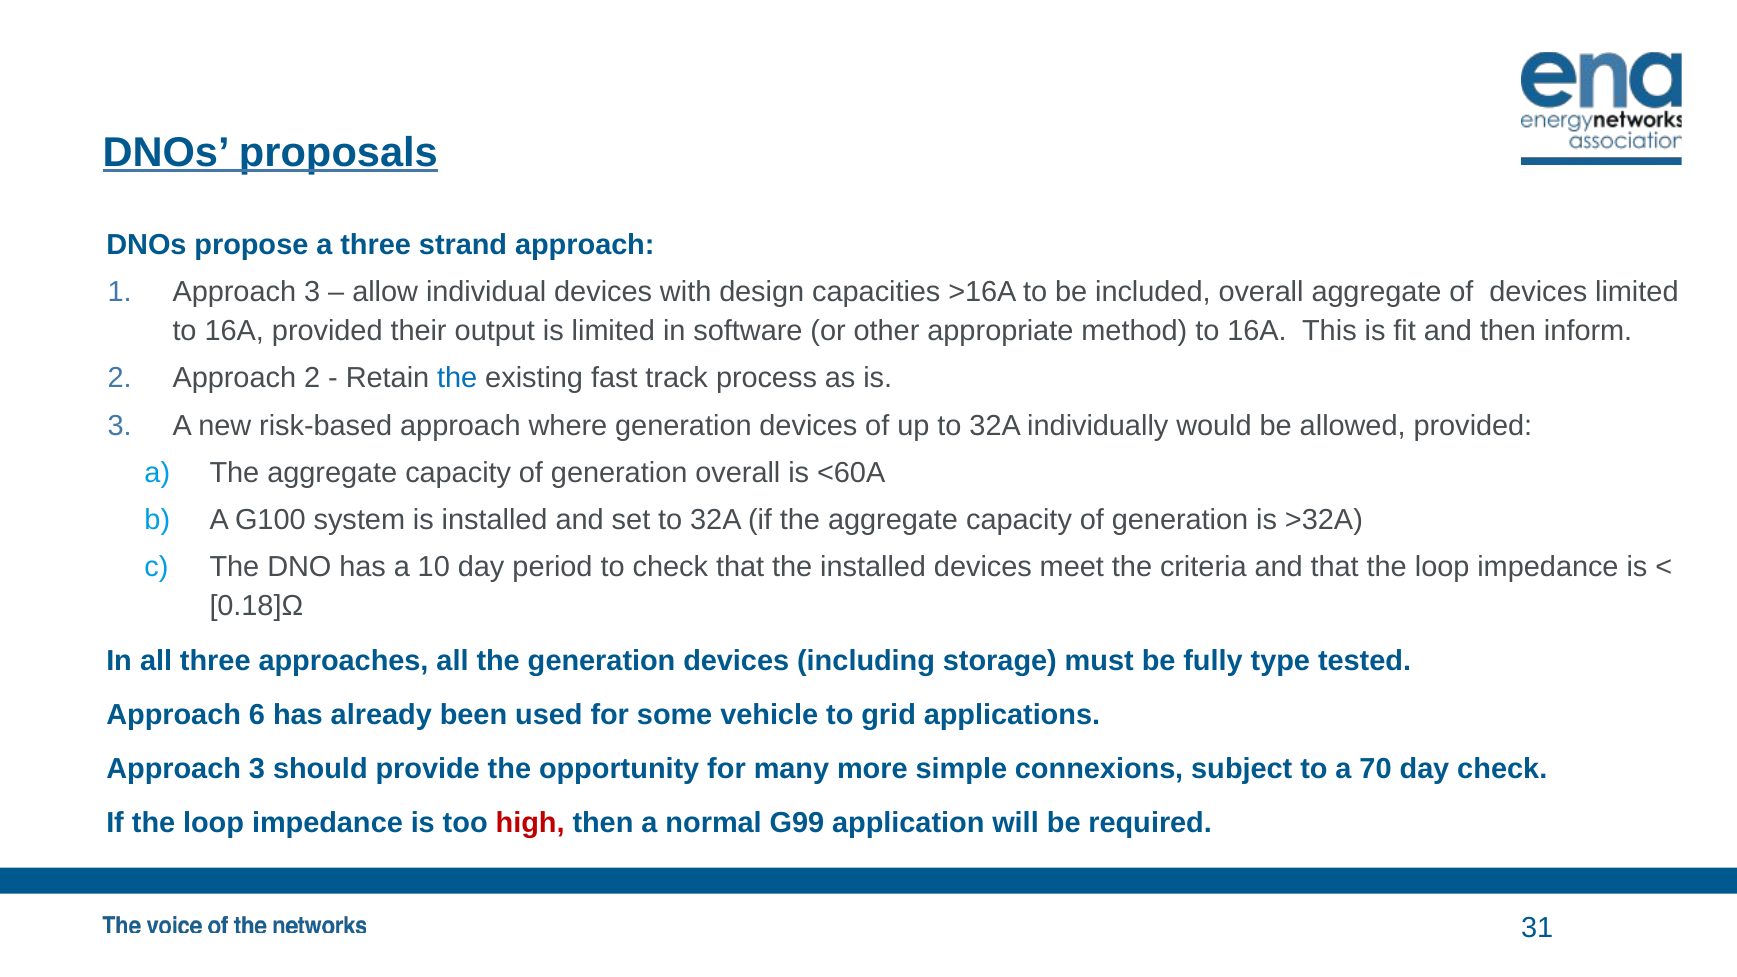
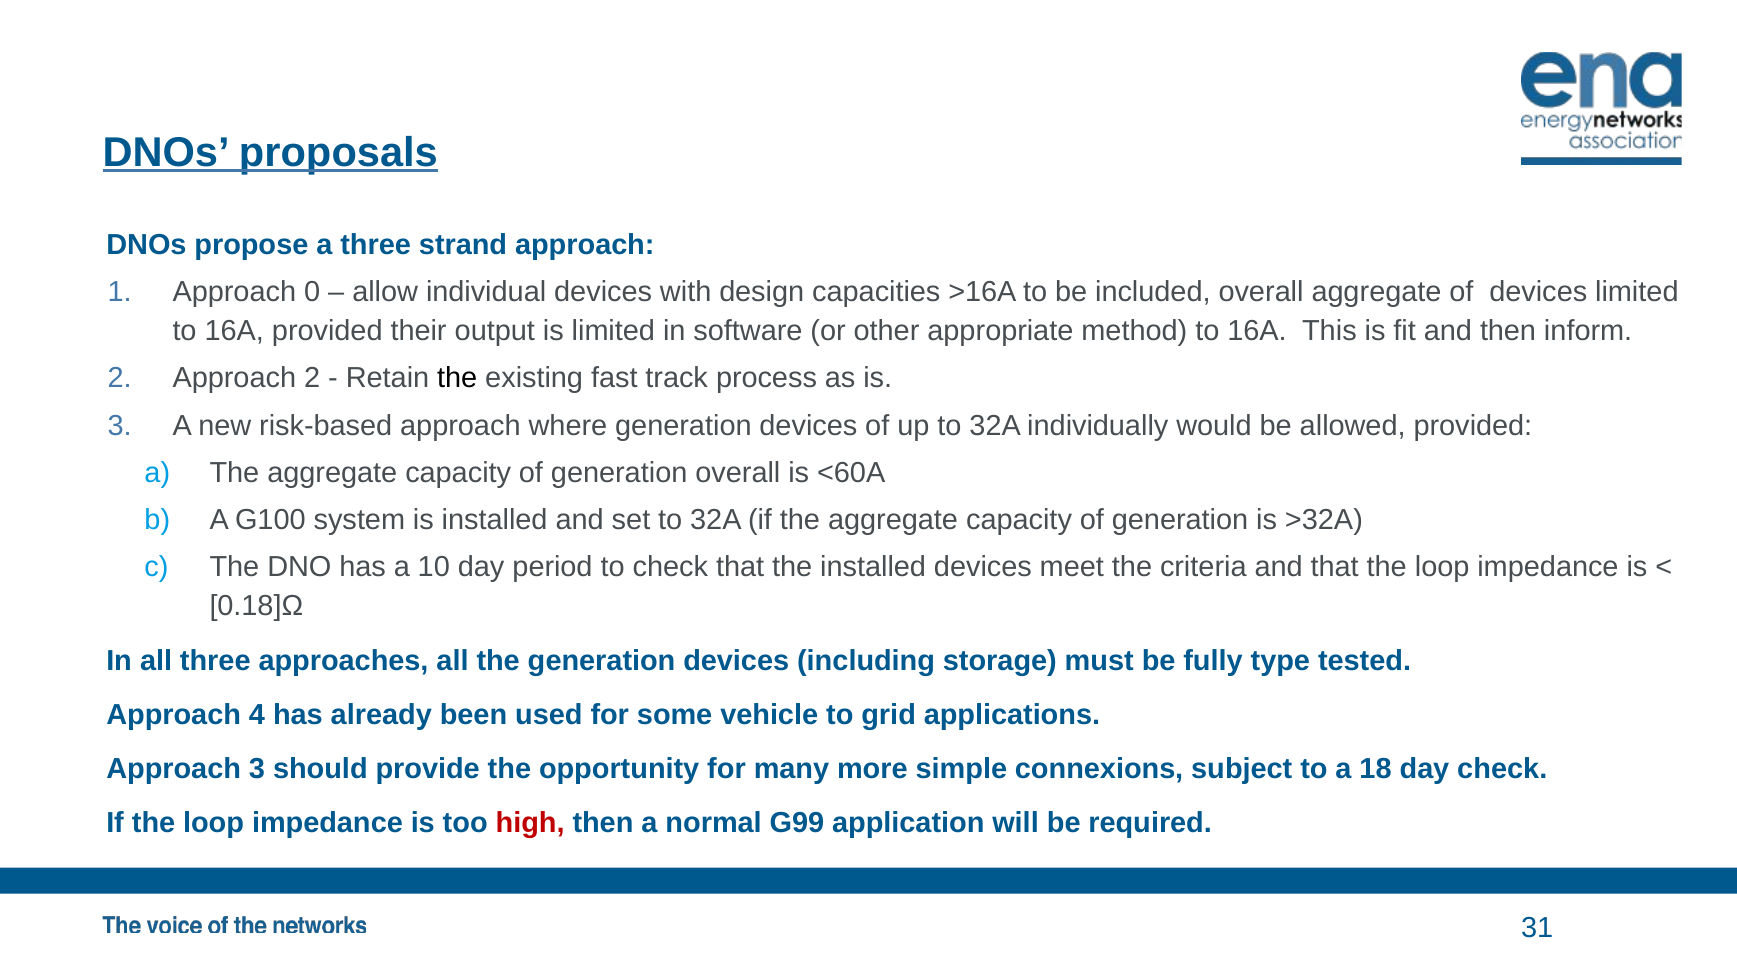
1 Approach 3: 3 -> 0
the at (457, 378) colour: blue -> black
6: 6 -> 4
70: 70 -> 18
